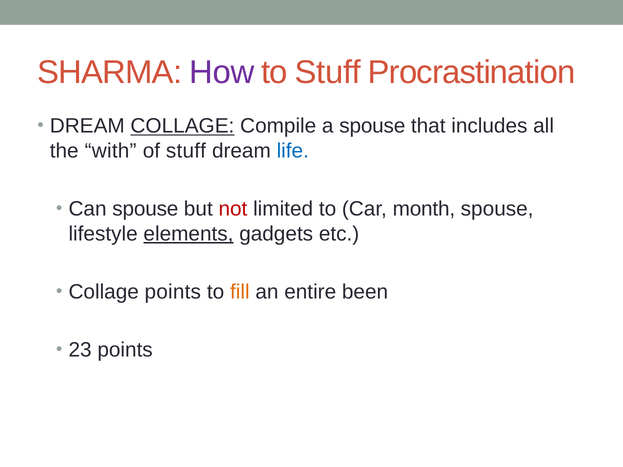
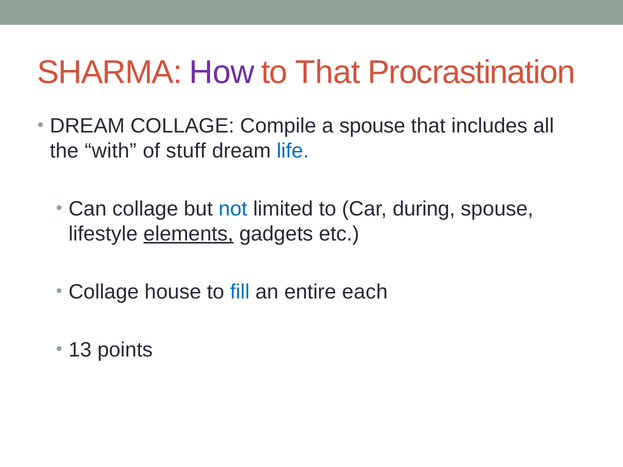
to Stuff: Stuff -> That
COLLAGE at (182, 126) underline: present -> none
Can spouse: spouse -> collage
not colour: red -> blue
month: month -> during
Collage points: points -> house
fill colour: orange -> blue
been: been -> each
23: 23 -> 13
